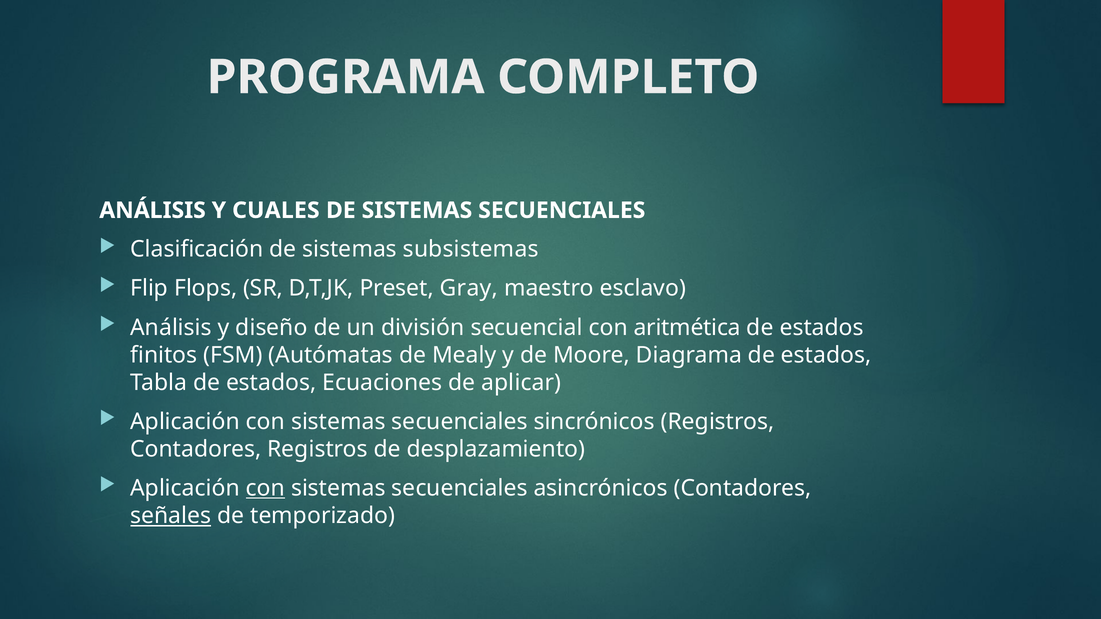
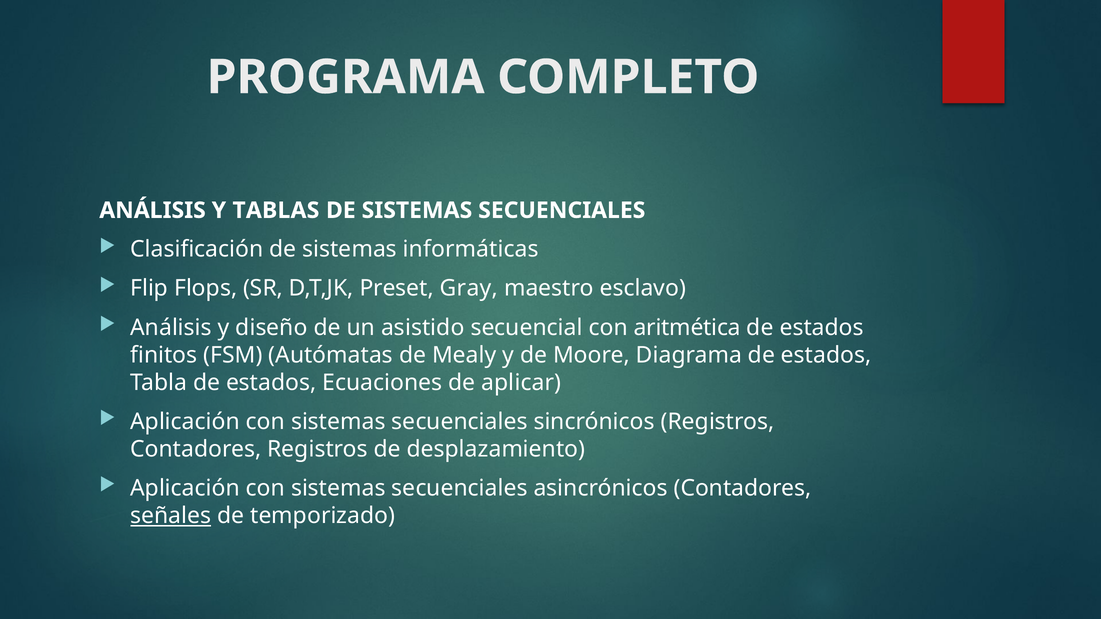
CUALES: CUALES -> TABLAS
subsistemas: subsistemas -> informáticas
división: división -> asistido
con at (265, 488) underline: present -> none
